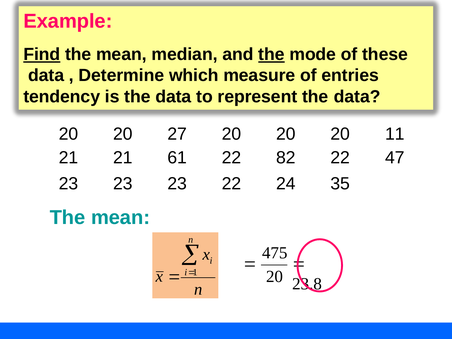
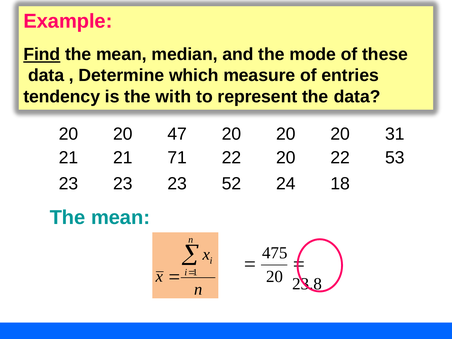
the at (271, 54) underline: present -> none
is the data: data -> with
27: 27 -> 47
11: 11 -> 31
61: 61 -> 71
22 82: 82 -> 20
47: 47 -> 53
23 22: 22 -> 52
35: 35 -> 18
